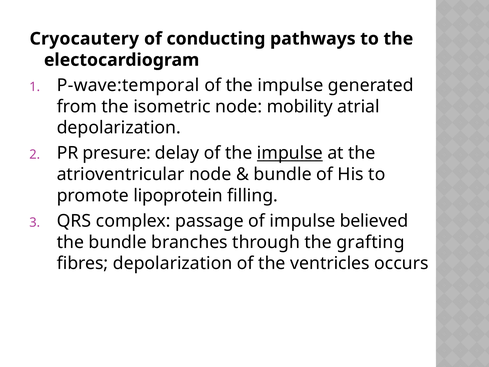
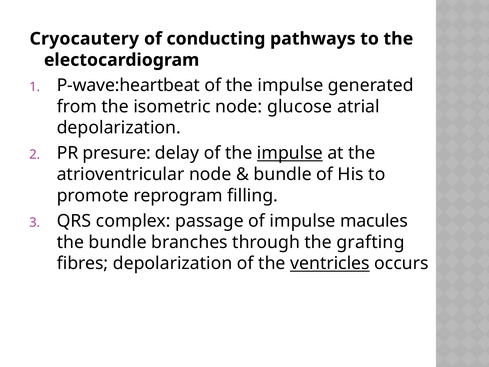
P-wave:temporal: P-wave:temporal -> P-wave:heartbeat
mobility: mobility -> glucose
lipoprotein: lipoprotein -> reprogram
believed: believed -> macules
ventricles underline: none -> present
